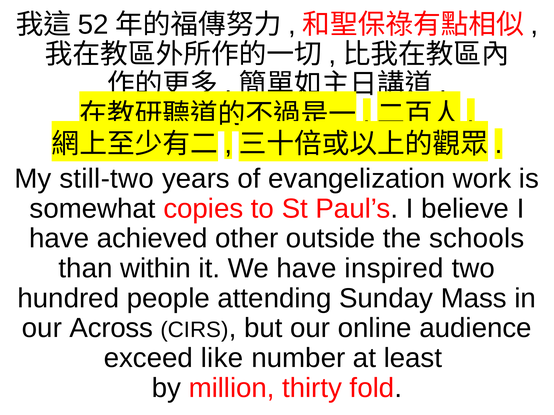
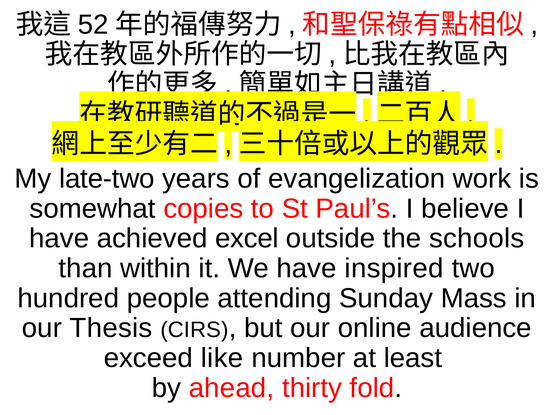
still-two: still-two -> late-two
other: other -> excel
Across: Across -> Thesis
million: million -> ahead
